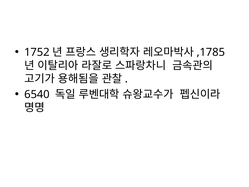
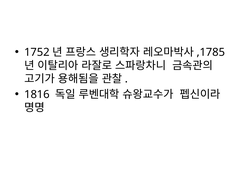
6540: 6540 -> 1816
